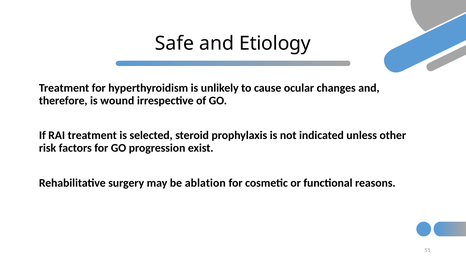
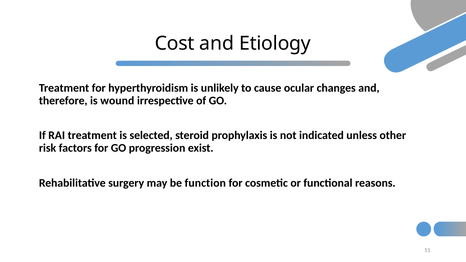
Safe: Safe -> Cost
ablation: ablation -> function
